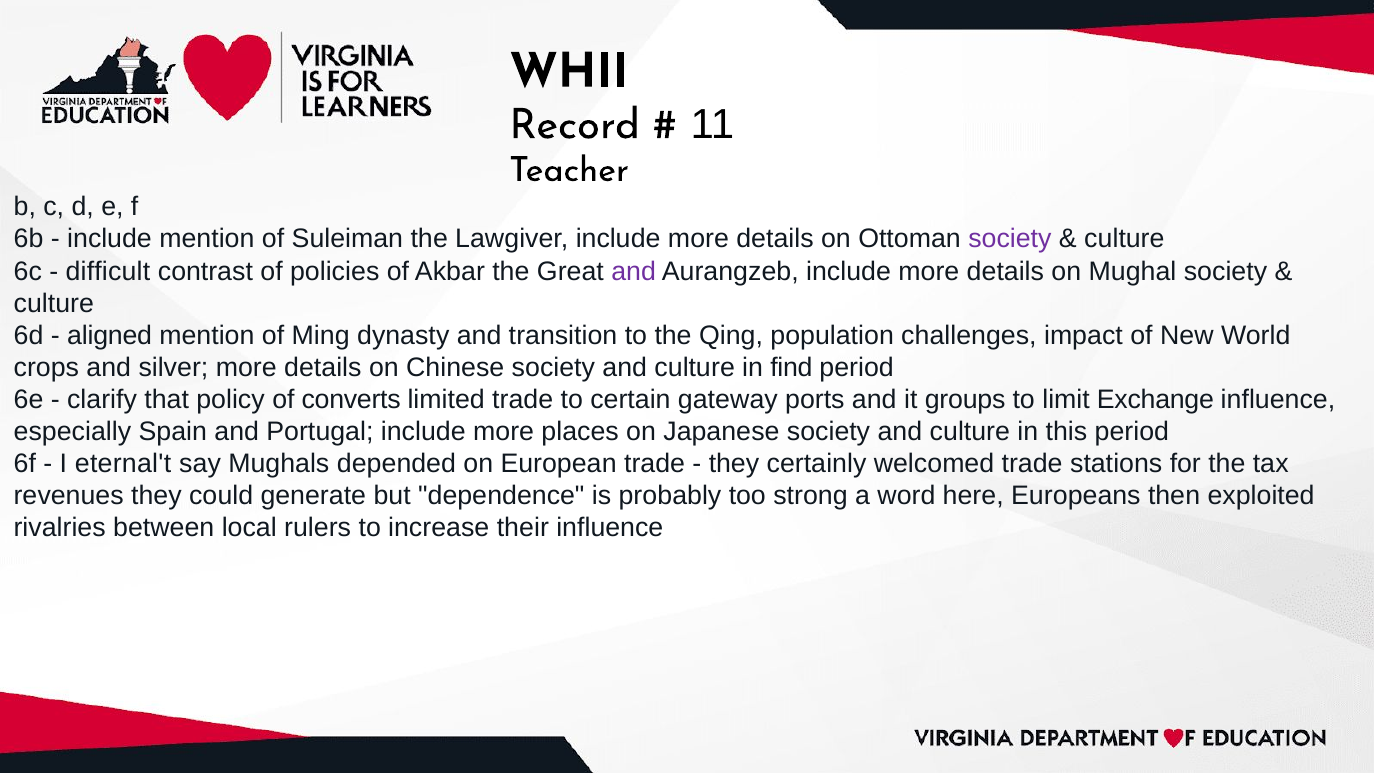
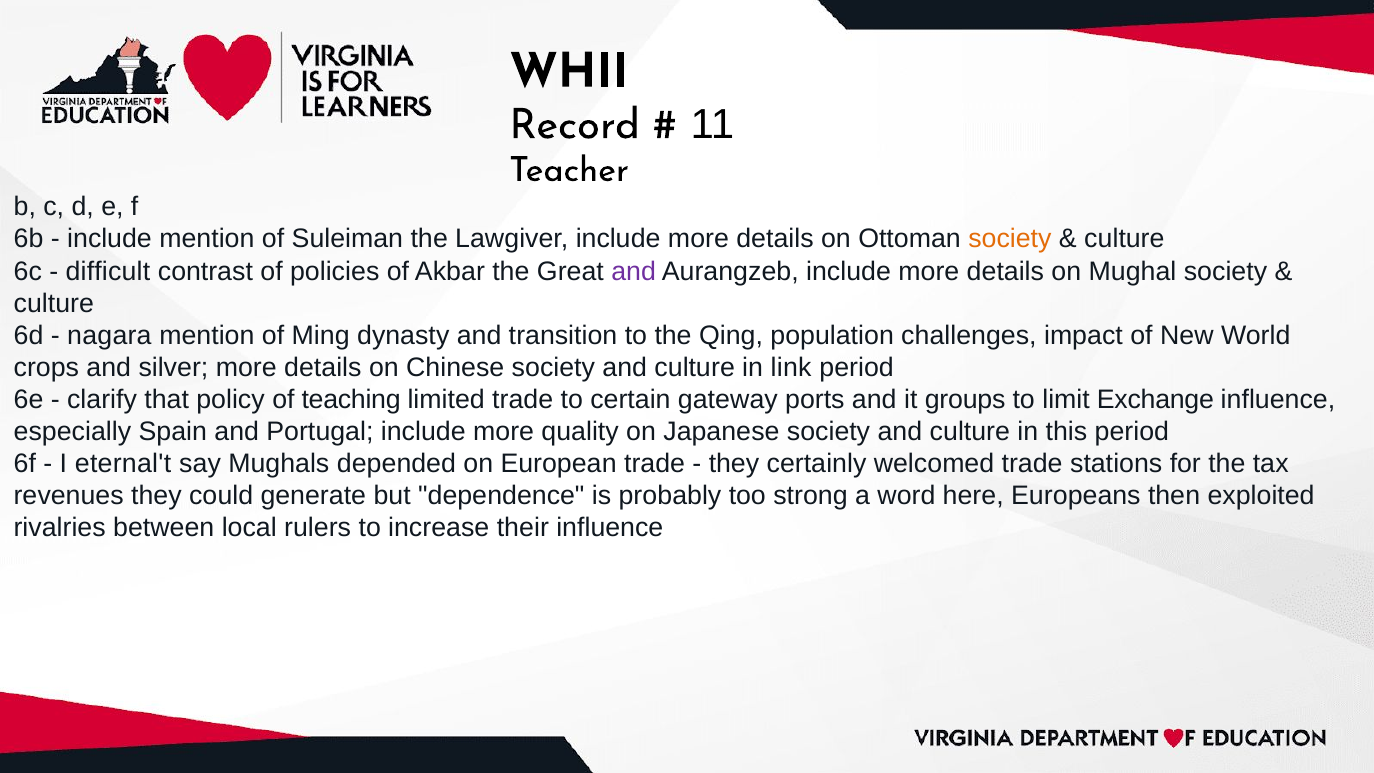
society at (1010, 239) colour: purple -> orange
aligned: aligned -> nagara
find: find -> link
converts: converts -> teaching
places: places -> quality
